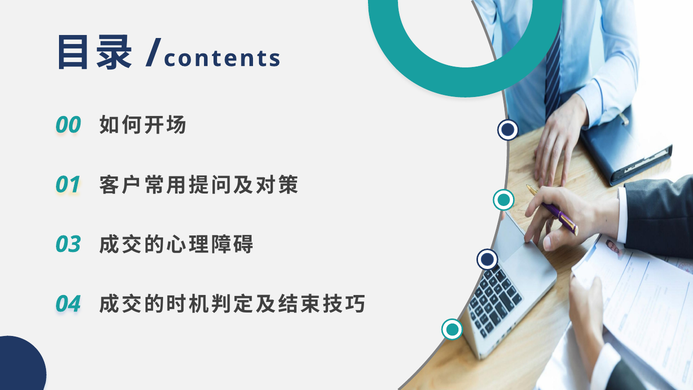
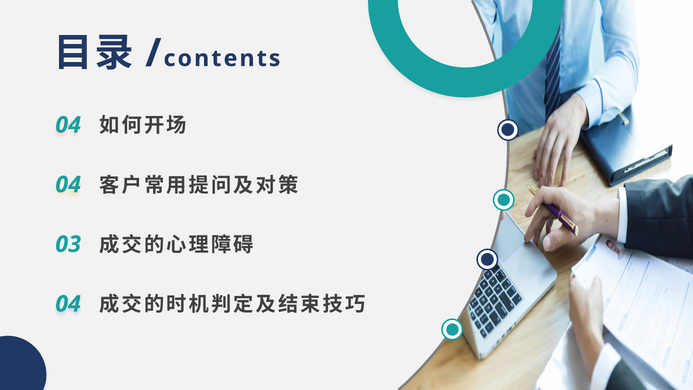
0 at (75, 125): 0 -> 4
1 at (75, 185): 1 -> 4
